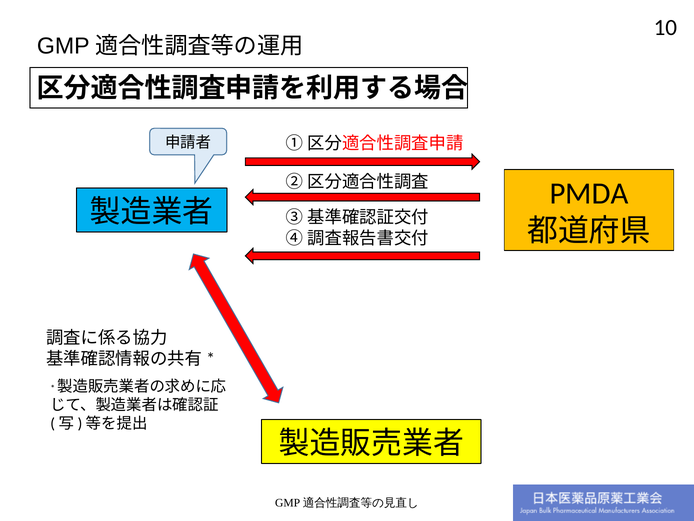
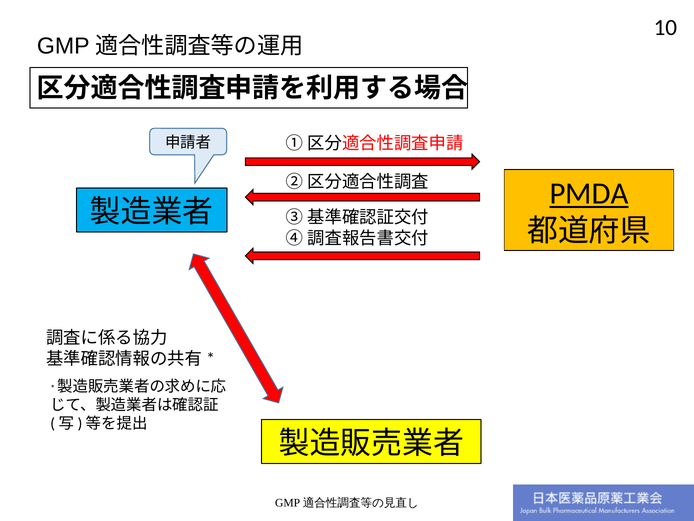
PMDA underline: none -> present
